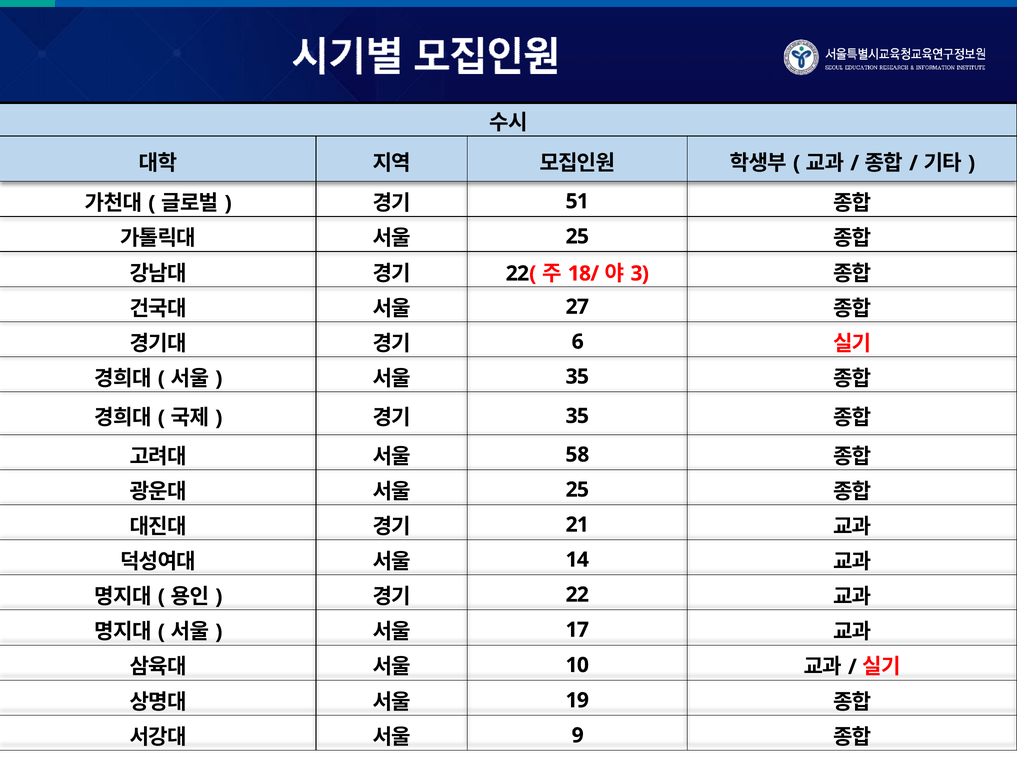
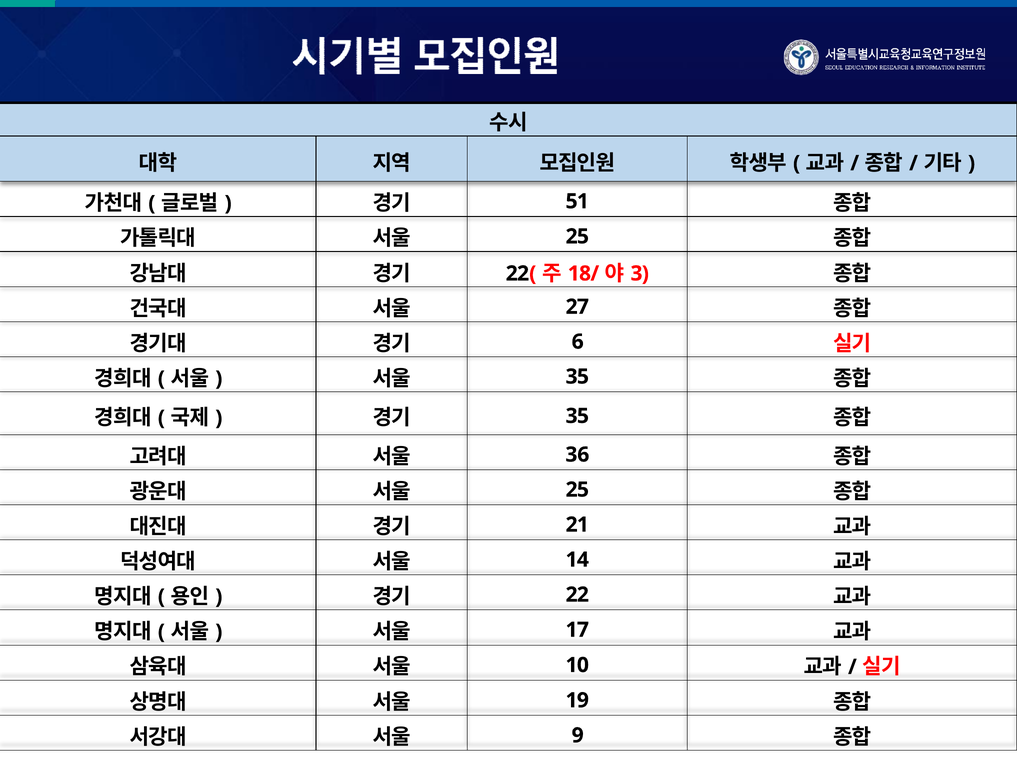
58: 58 -> 36
